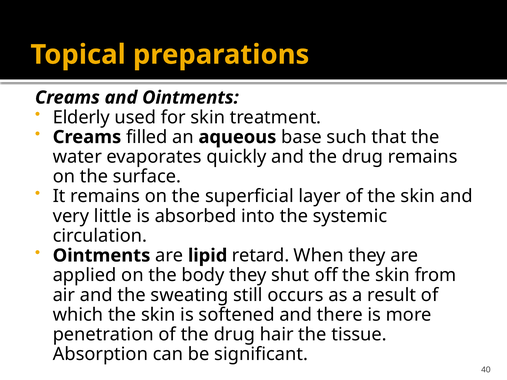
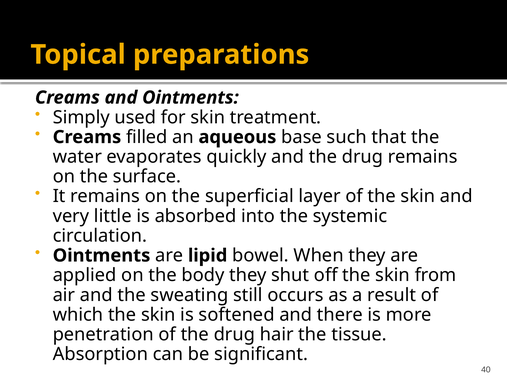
Elderly: Elderly -> Simply
retard: retard -> bowel
